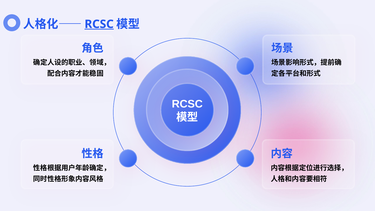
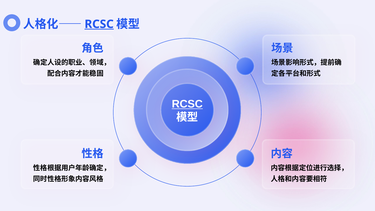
RCSC at (187, 104) underline: none -> present
